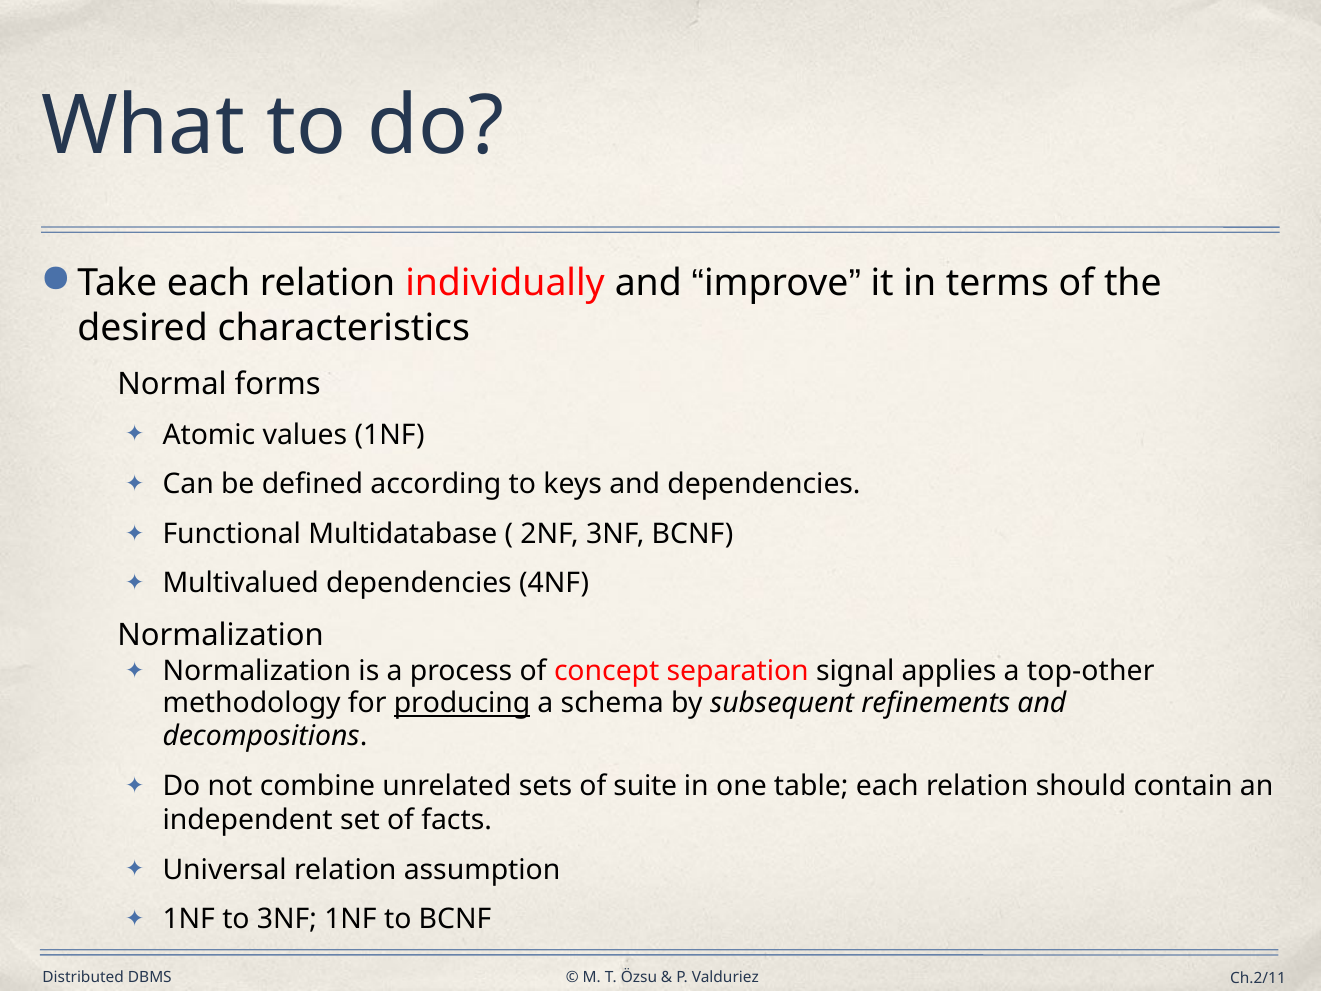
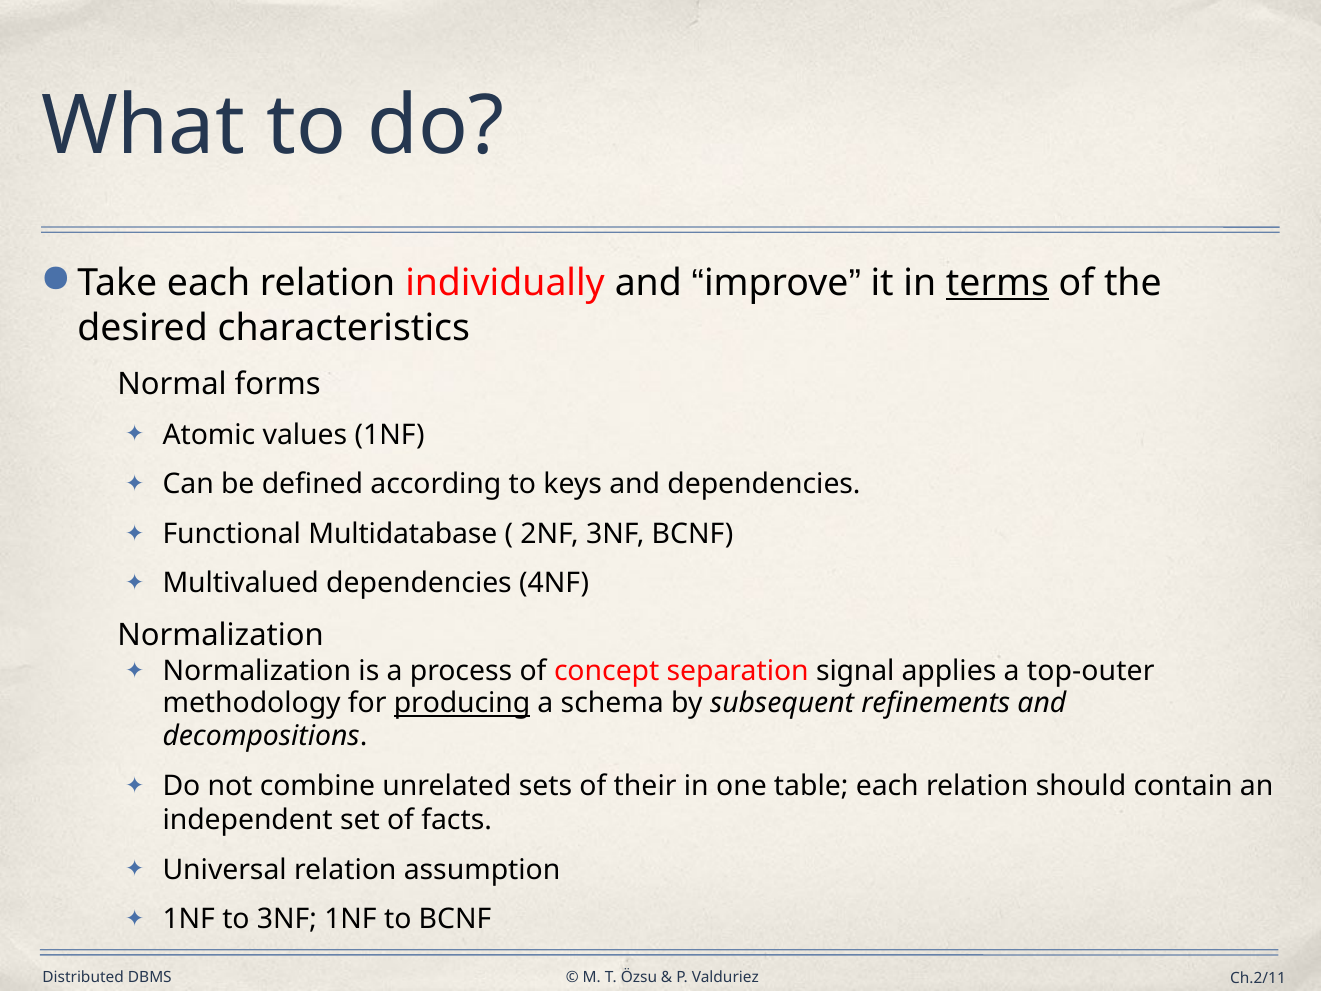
terms underline: none -> present
top-other: top-other -> top-outer
suite: suite -> their
